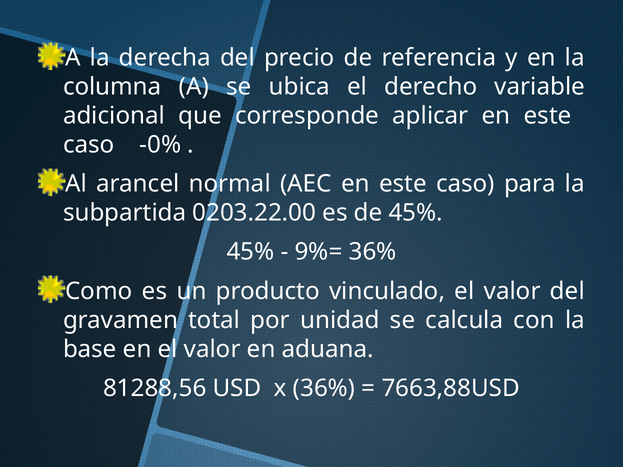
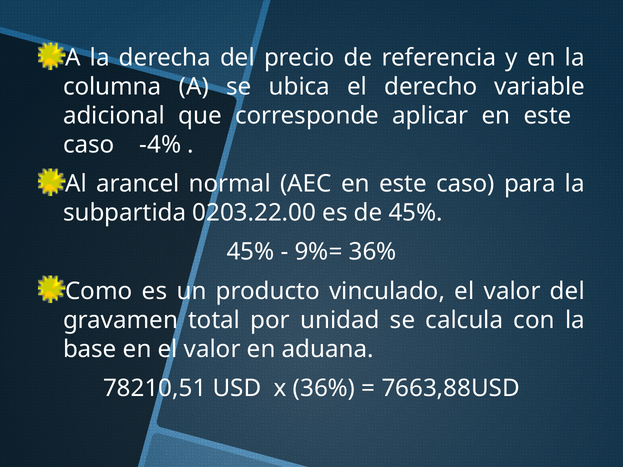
-0%: -0% -> -4%
81288,56: 81288,56 -> 78210,51
